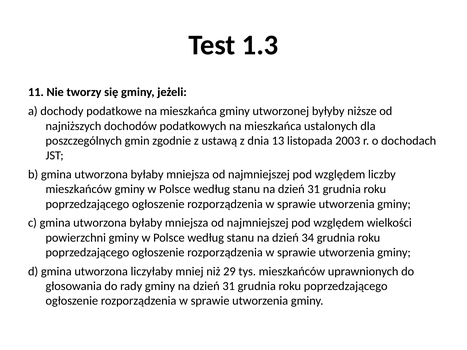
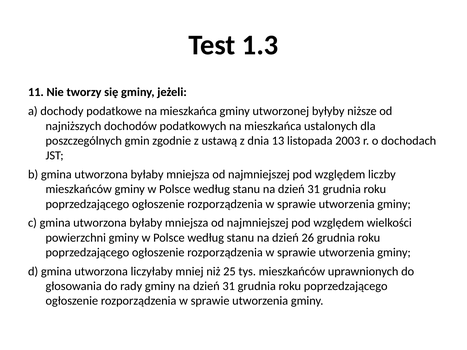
34: 34 -> 26
29: 29 -> 25
